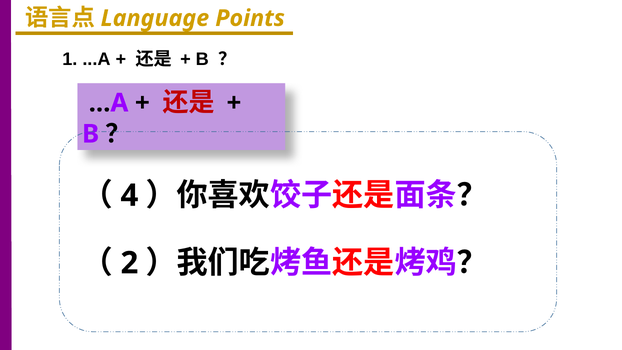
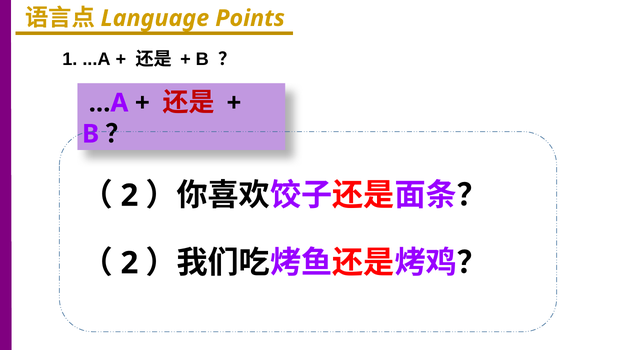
4 at (129, 195): 4 -> 2
